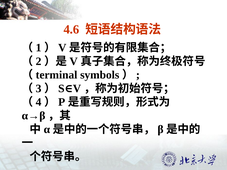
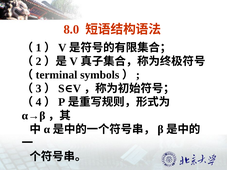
4.6: 4.6 -> 8.0
